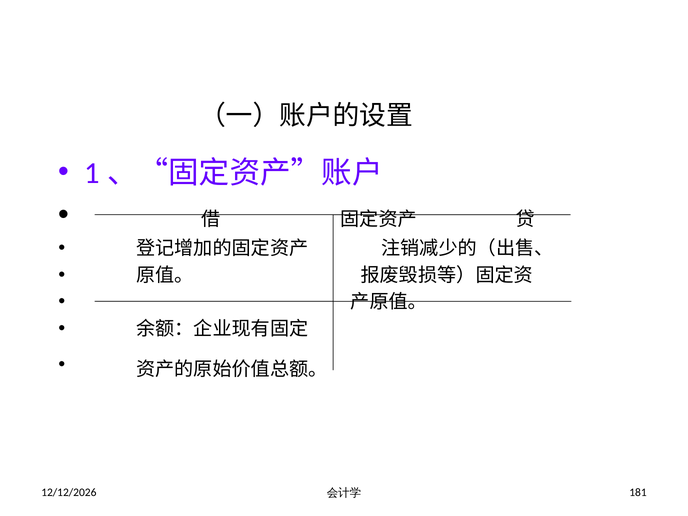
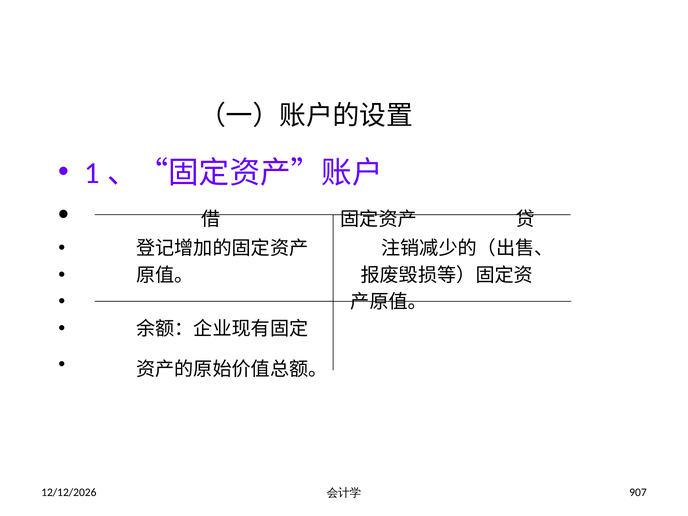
181: 181 -> 907
